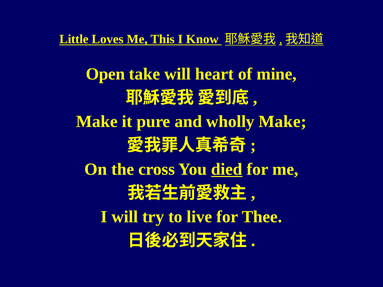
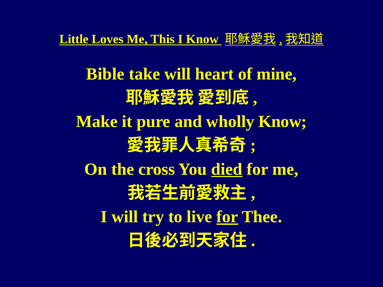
Open: Open -> Bible
wholly Make: Make -> Know
for at (227, 217) underline: none -> present
